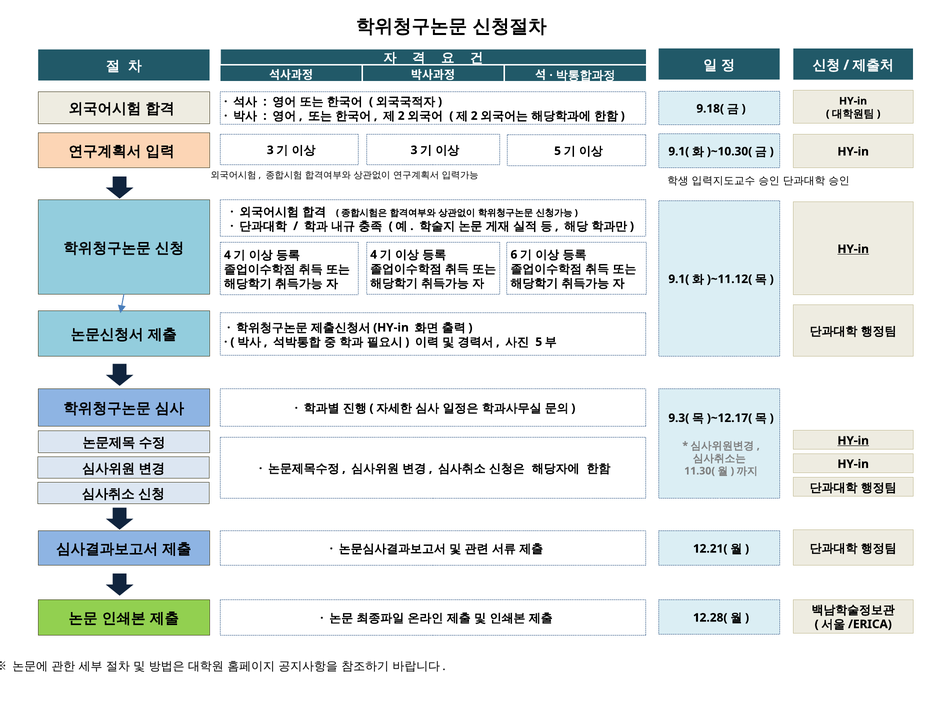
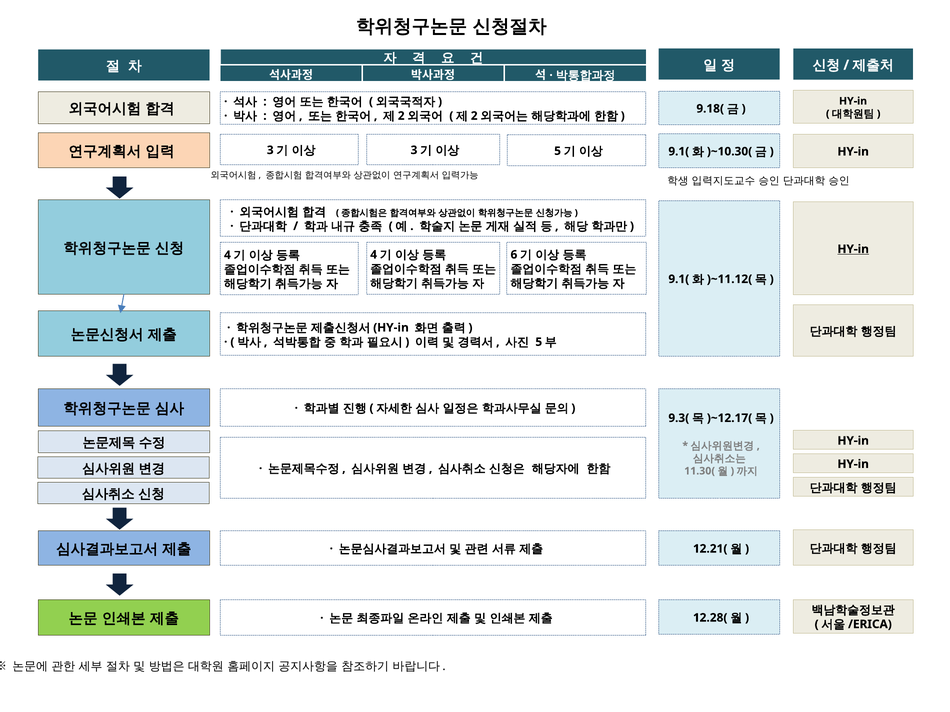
HY-in at (853, 441) underline: present -> none
